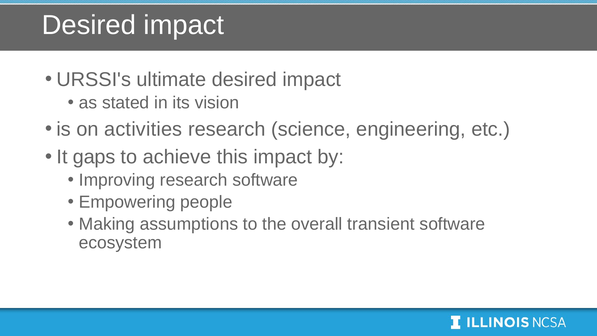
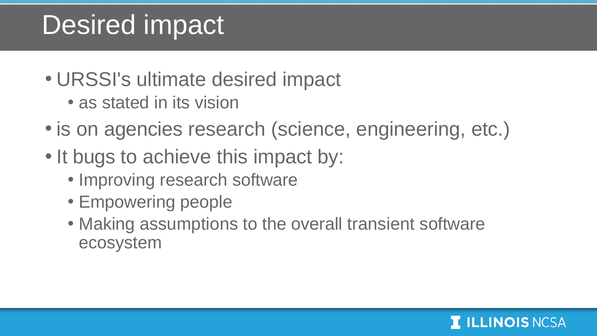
activities: activities -> agencies
gaps: gaps -> bugs
